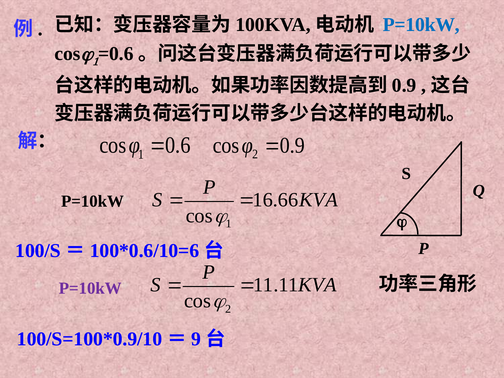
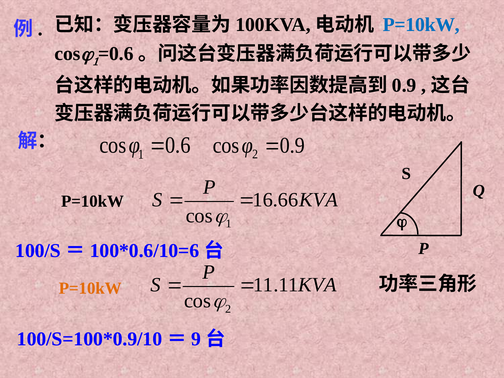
P=10kW at (90, 288) colour: purple -> orange
